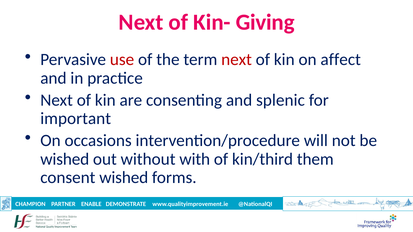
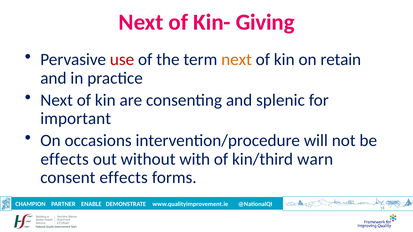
next at (237, 60) colour: red -> orange
affect: affect -> retain
wished at (65, 159): wished -> effects
them: them -> warn
consent wished: wished -> effects
